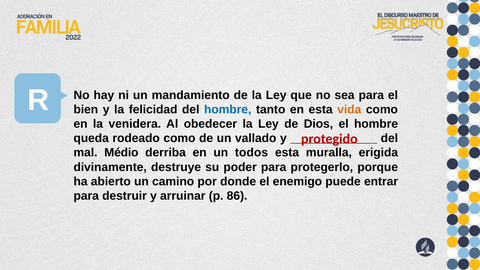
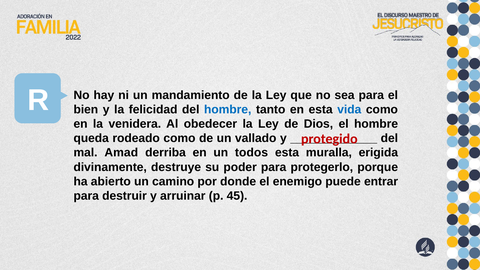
vida colour: orange -> blue
Médio: Médio -> Amad
86: 86 -> 45
